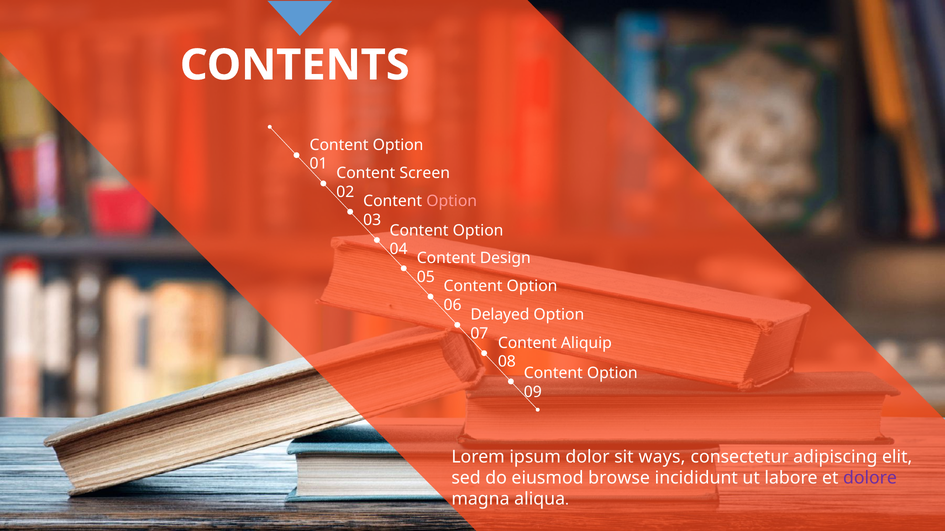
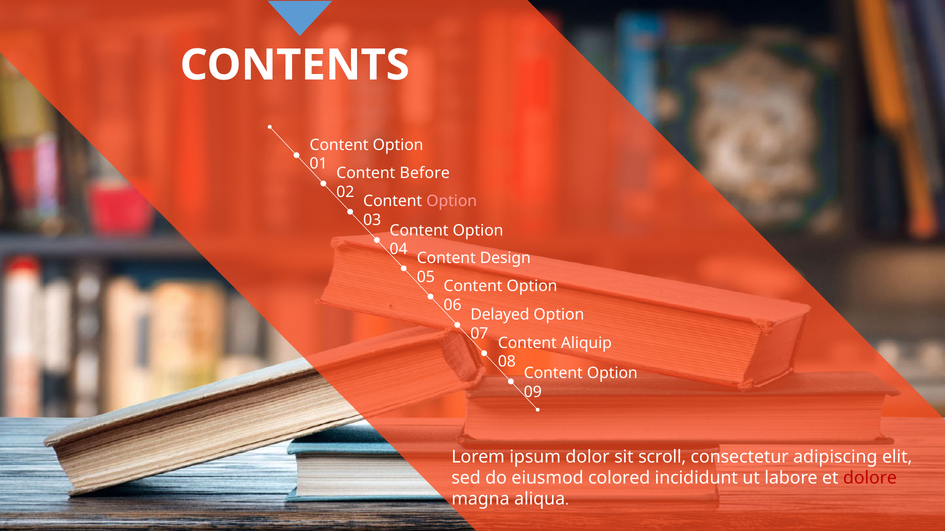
Screen: Screen -> Before
ways: ways -> scroll
browse: browse -> colored
dolore colour: purple -> red
